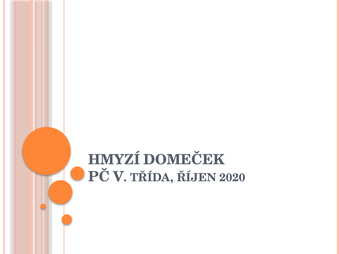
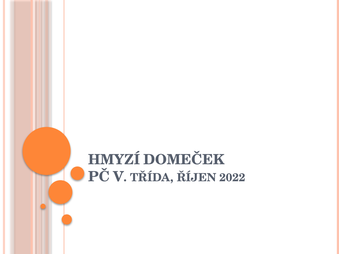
2020: 2020 -> 2022
